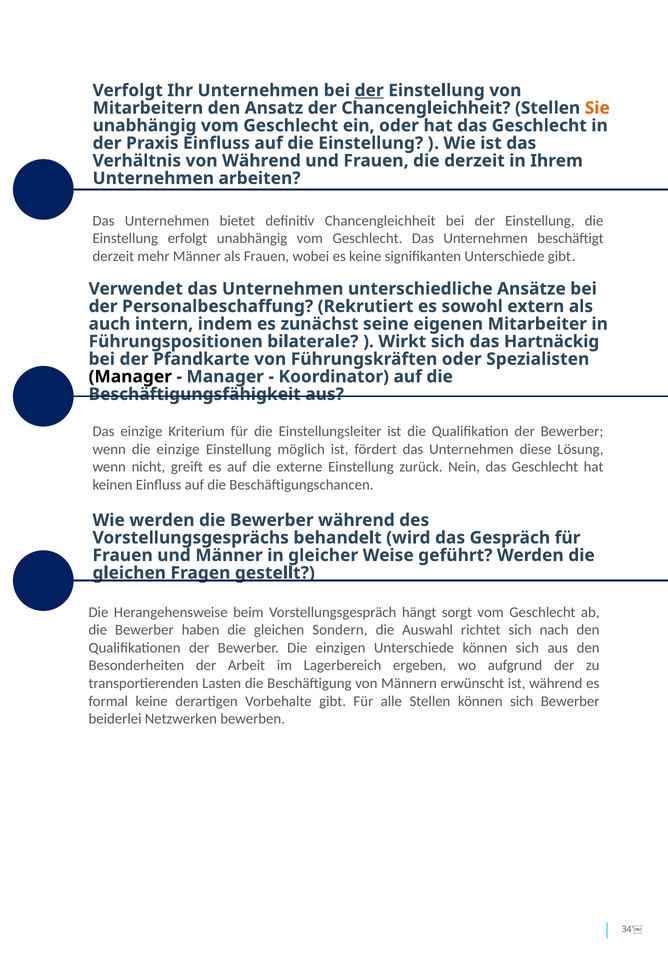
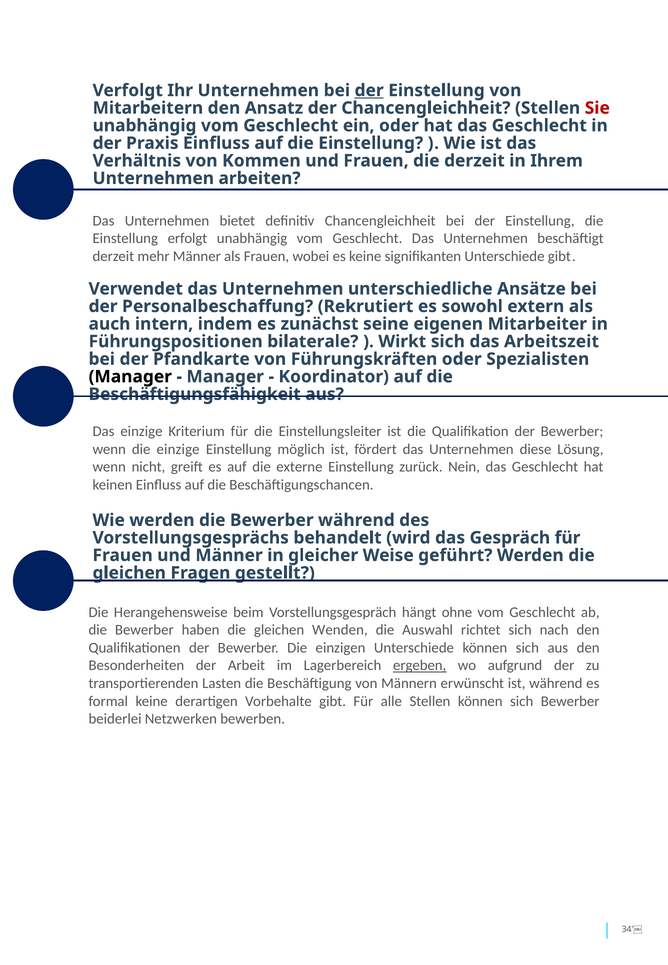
Sie colour: orange -> red
von Während: Während -> Kommen
Hartnäckig: Hartnäckig -> Arbeitszeit
sorgt: sorgt -> ohne
Sondern: Sondern -> Wenden
ergeben underline: none -> present
